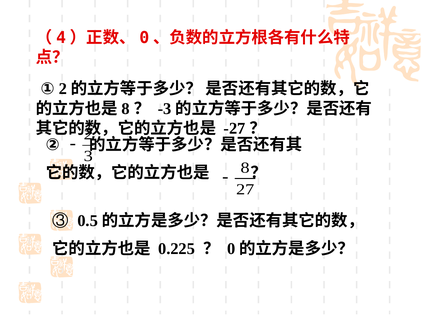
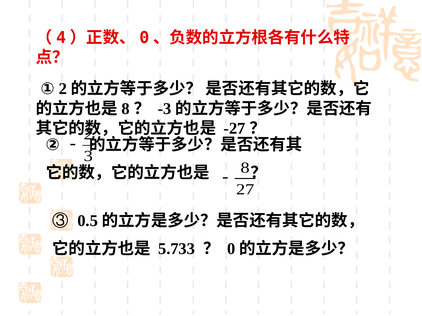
0.225: 0.225 -> 5.733
